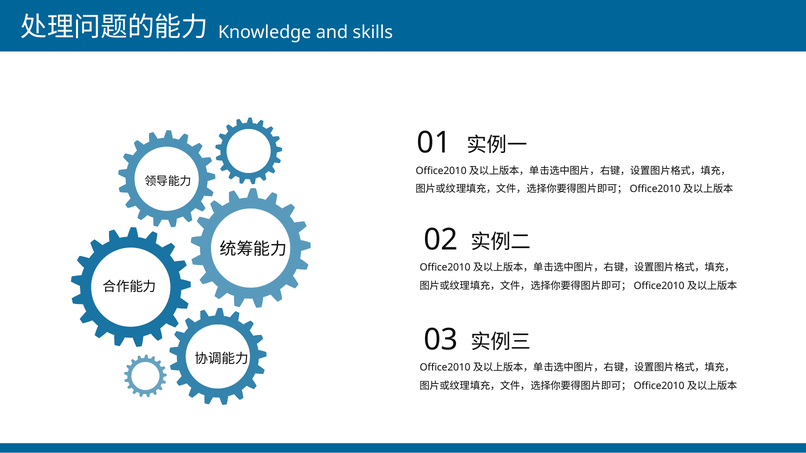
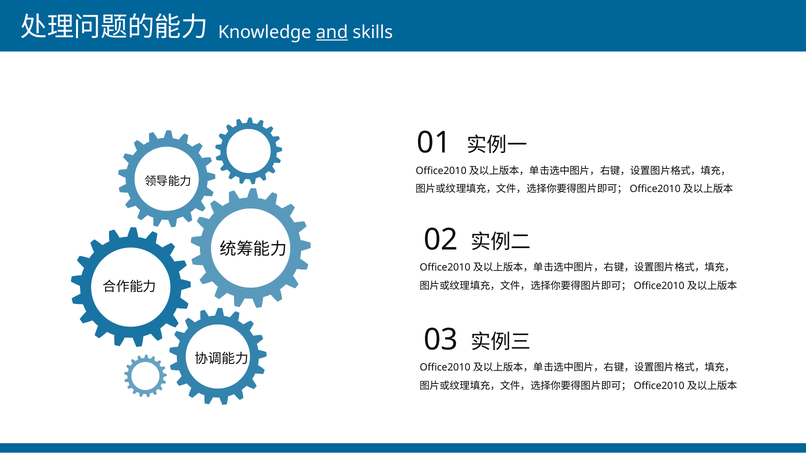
and underline: none -> present
